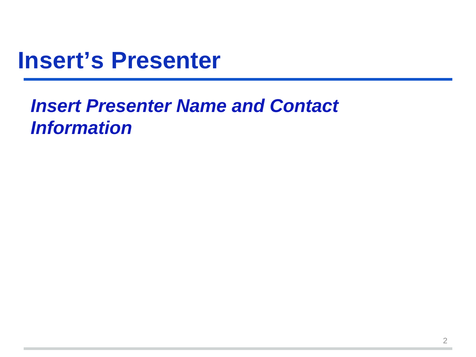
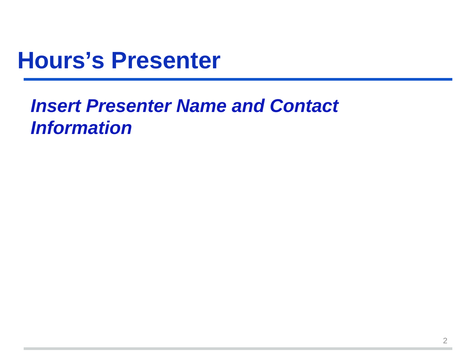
Insert’s: Insert’s -> Hours’s
